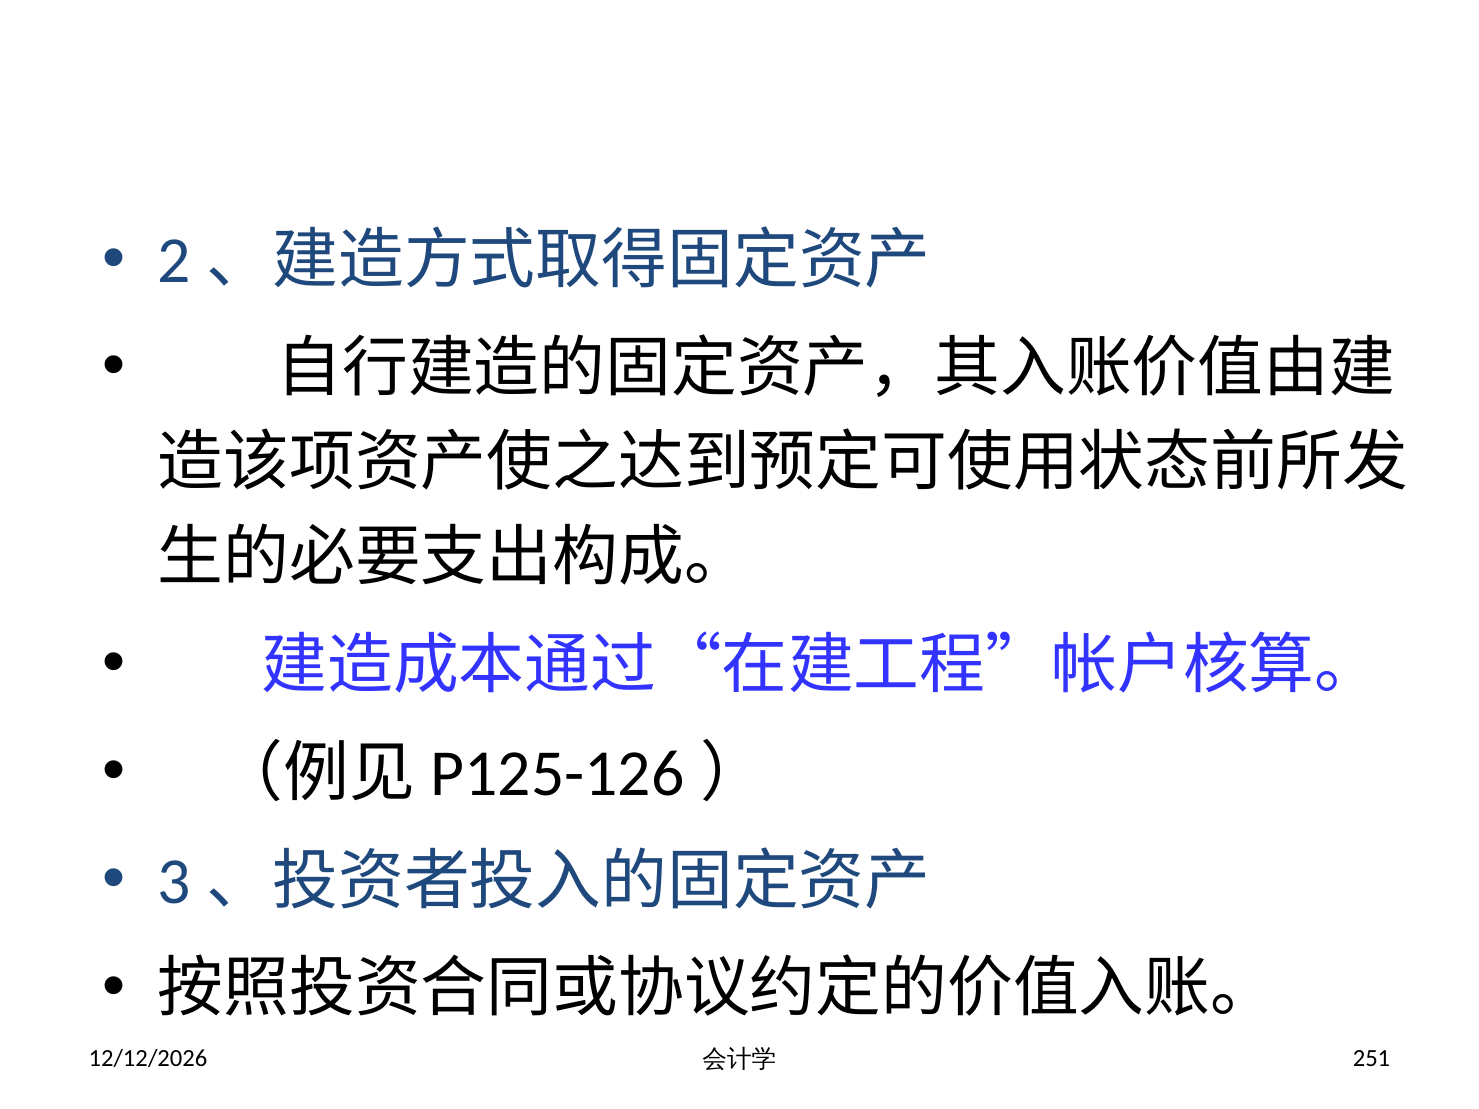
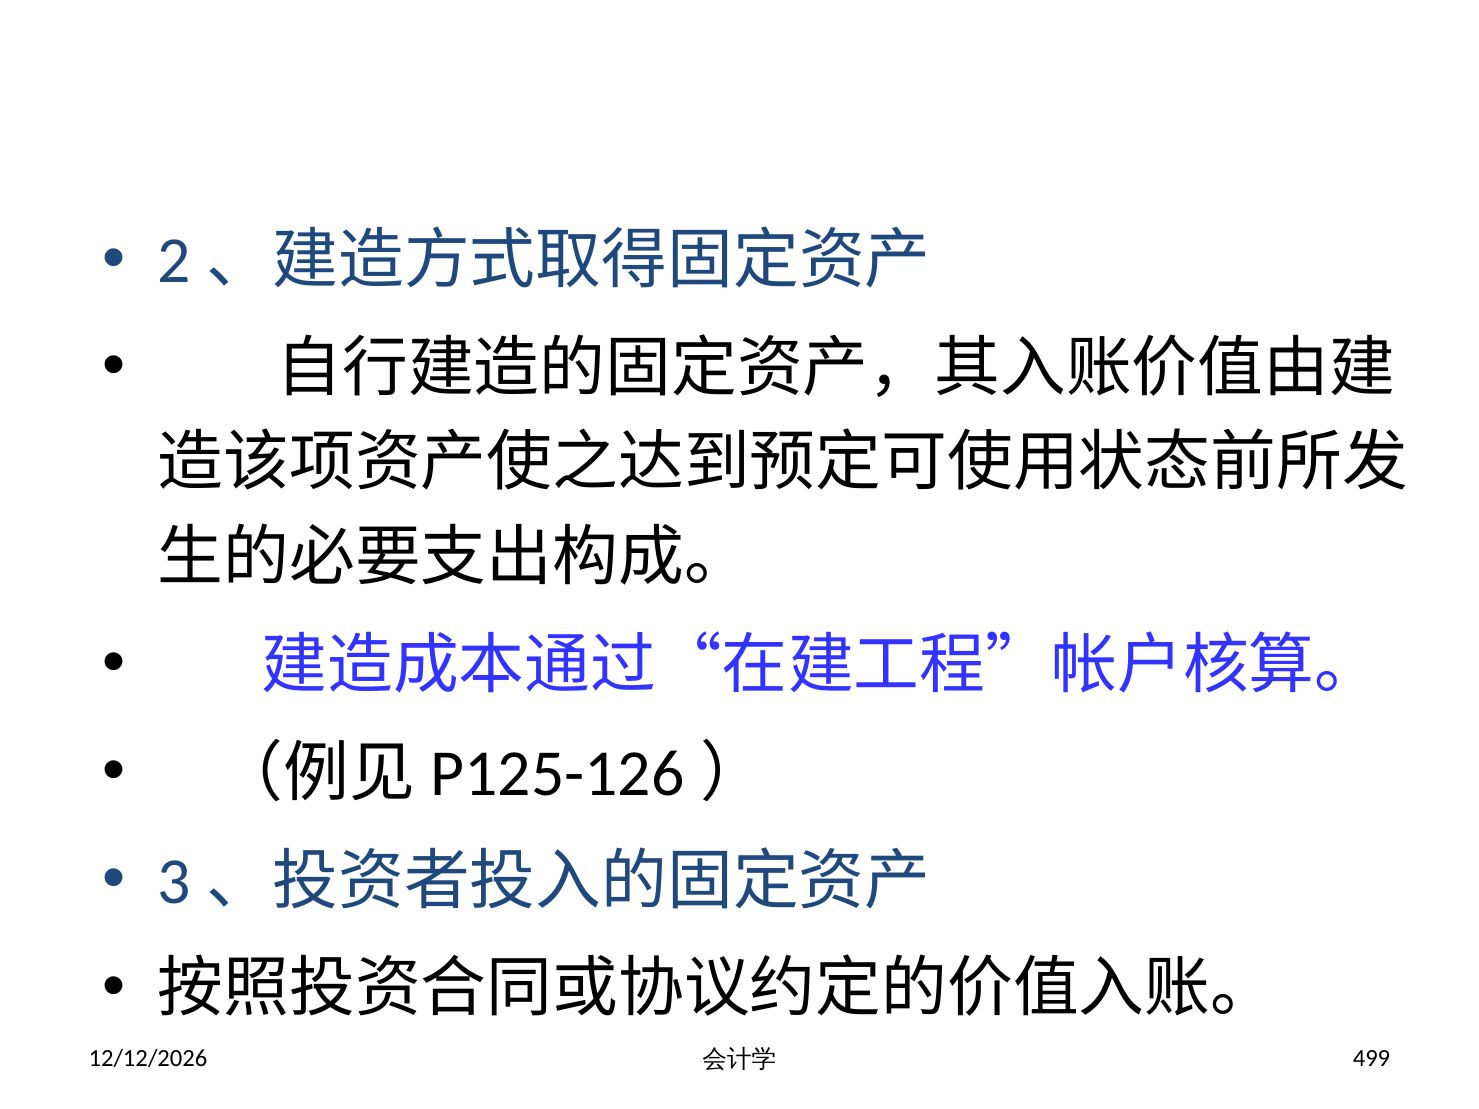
251: 251 -> 499
